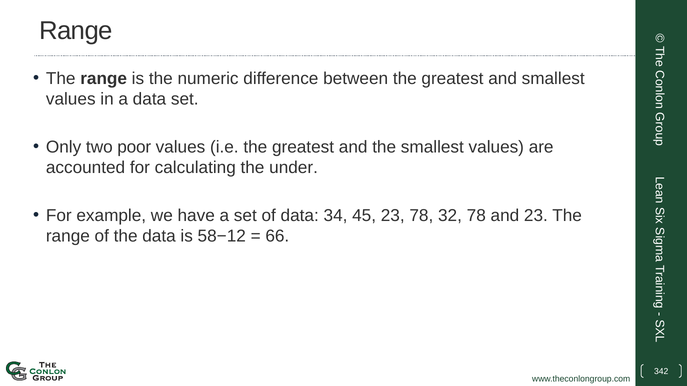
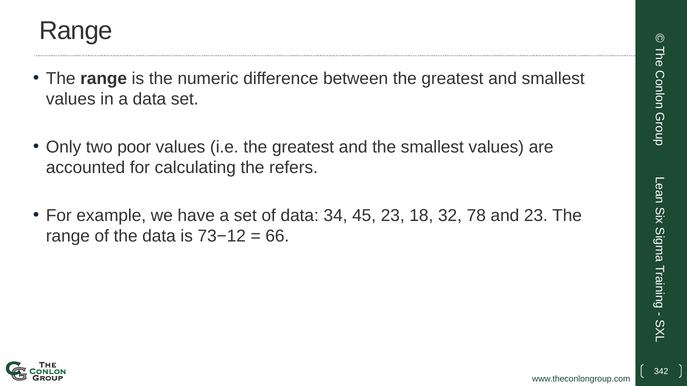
under: under -> refers
23 78: 78 -> 18
58−12: 58−12 -> 73−12
